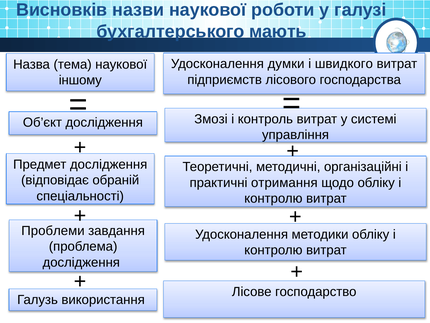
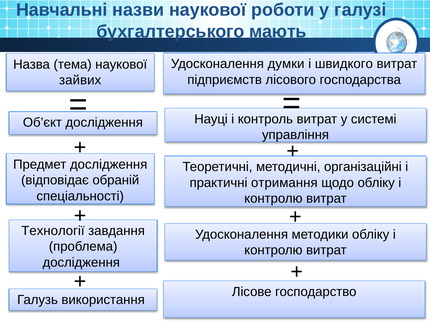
Висновків: Висновків -> Навчальні
іншому: іншому -> зайвих
Змозі: Змозі -> Науці
Проблеми: Проблеми -> Технології
